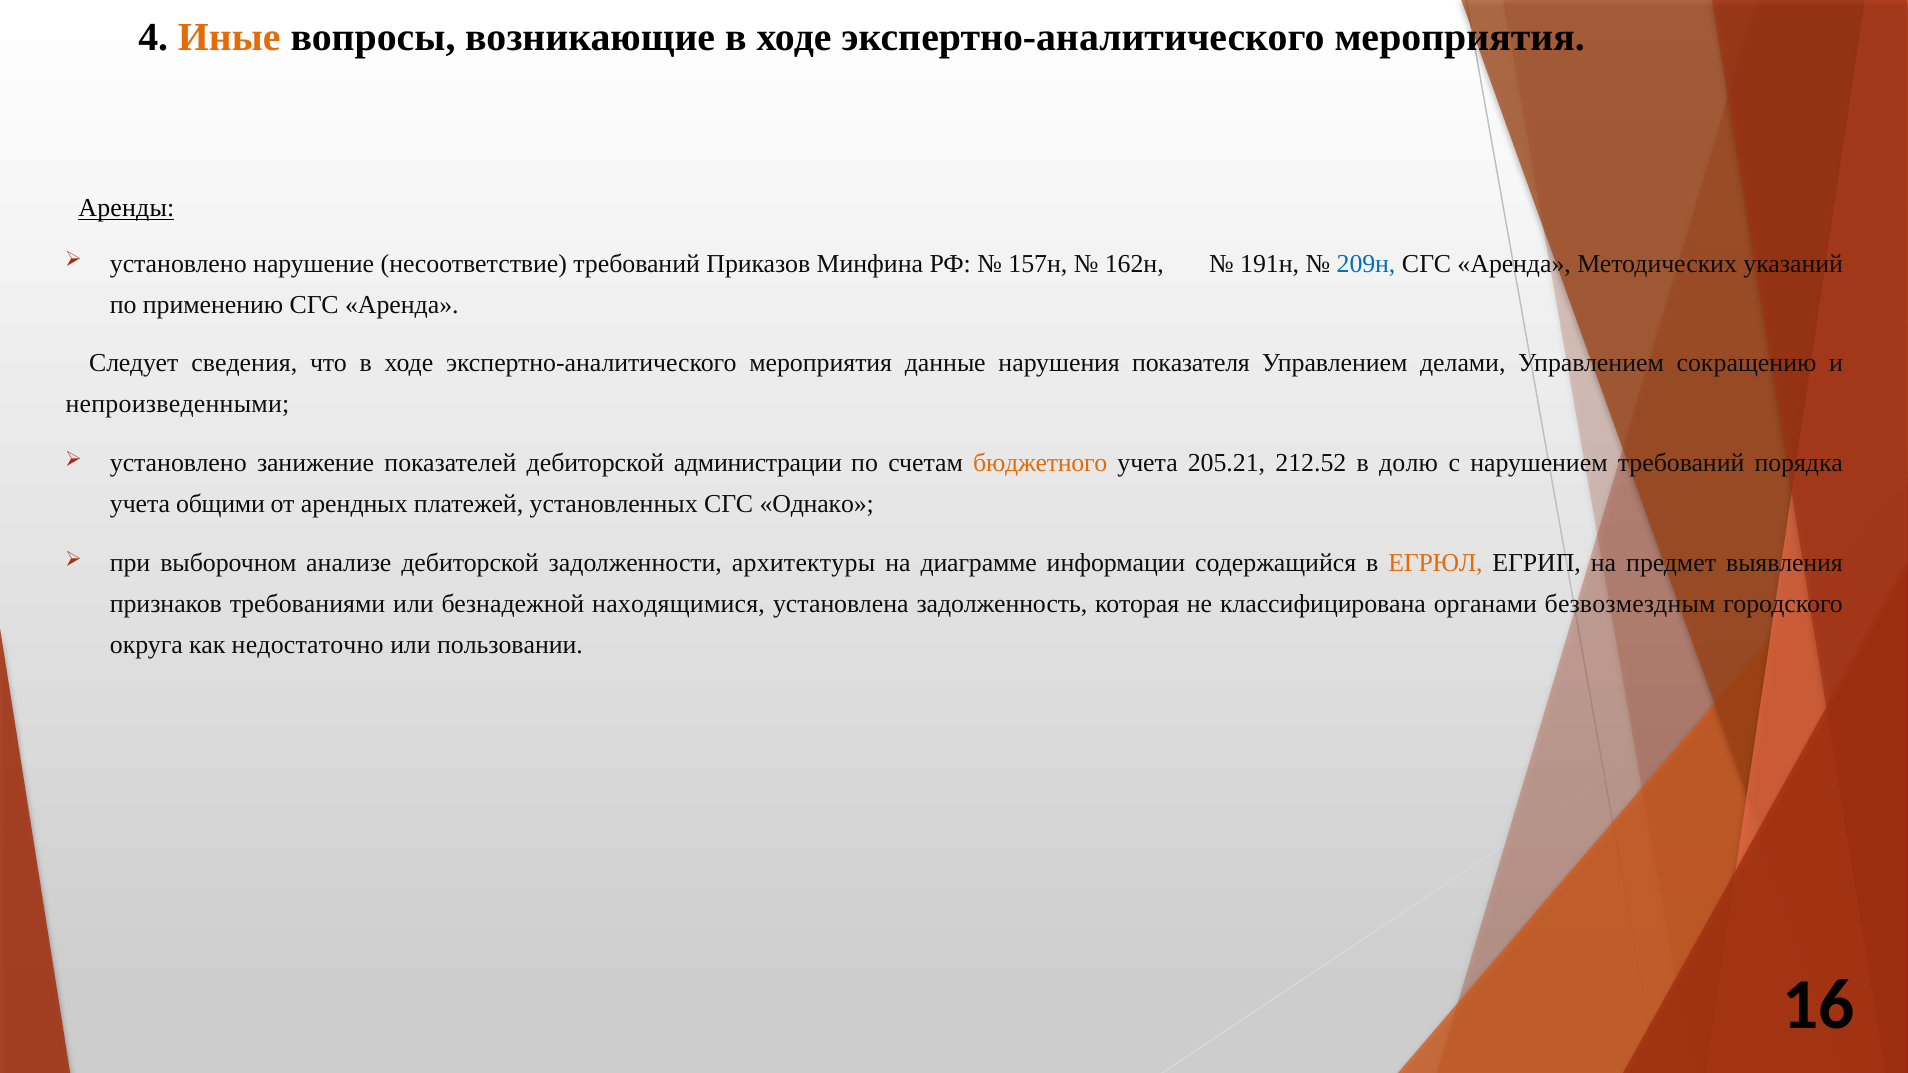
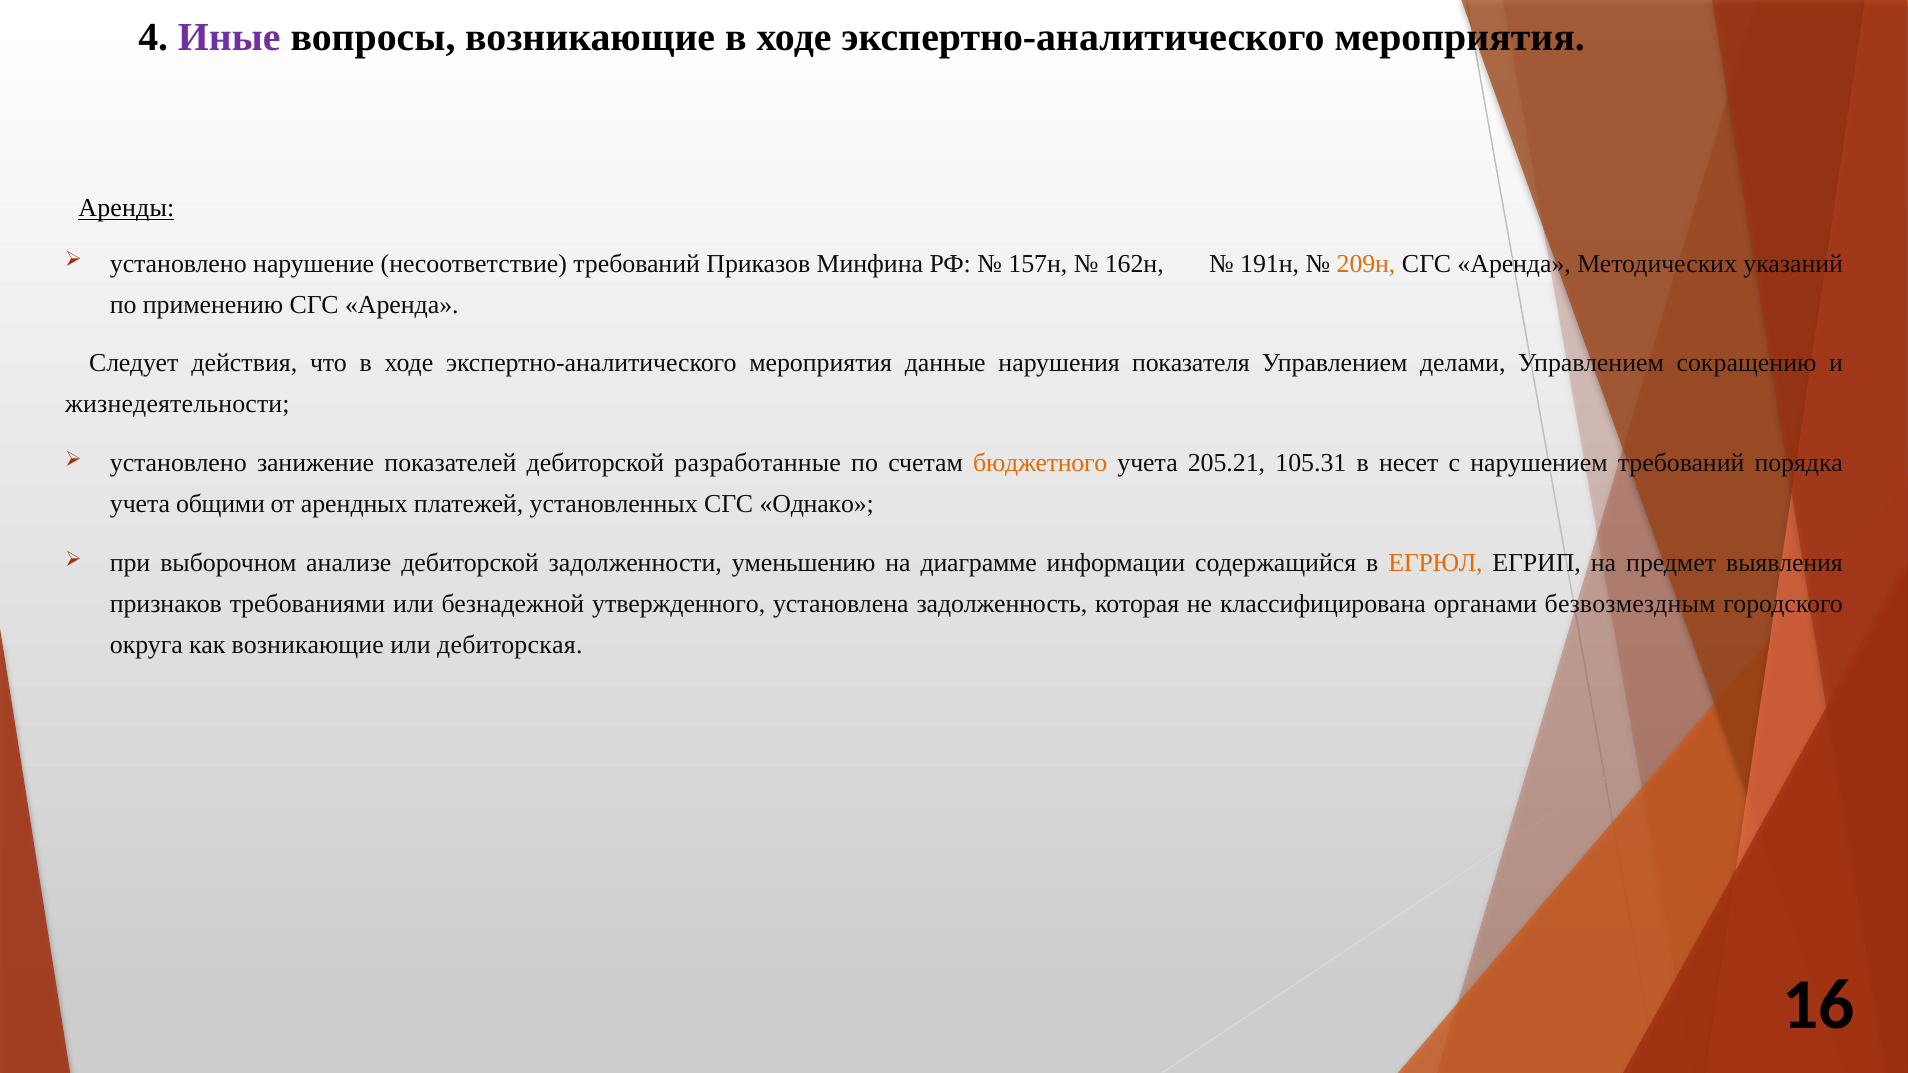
Иные colour: orange -> purple
209н colour: blue -> orange
сведения: сведения -> действия
непроизведенными: непроизведенными -> жизнедеятельности
администрации: администрации -> разработанные
212.52: 212.52 -> 105.31
долю: долю -> несет
архитектуры: архитектуры -> уменьшению
находящимися: находящимися -> утвержденного
как недостаточно: недостаточно -> возникающие
пользовании: пользовании -> дебиторская
